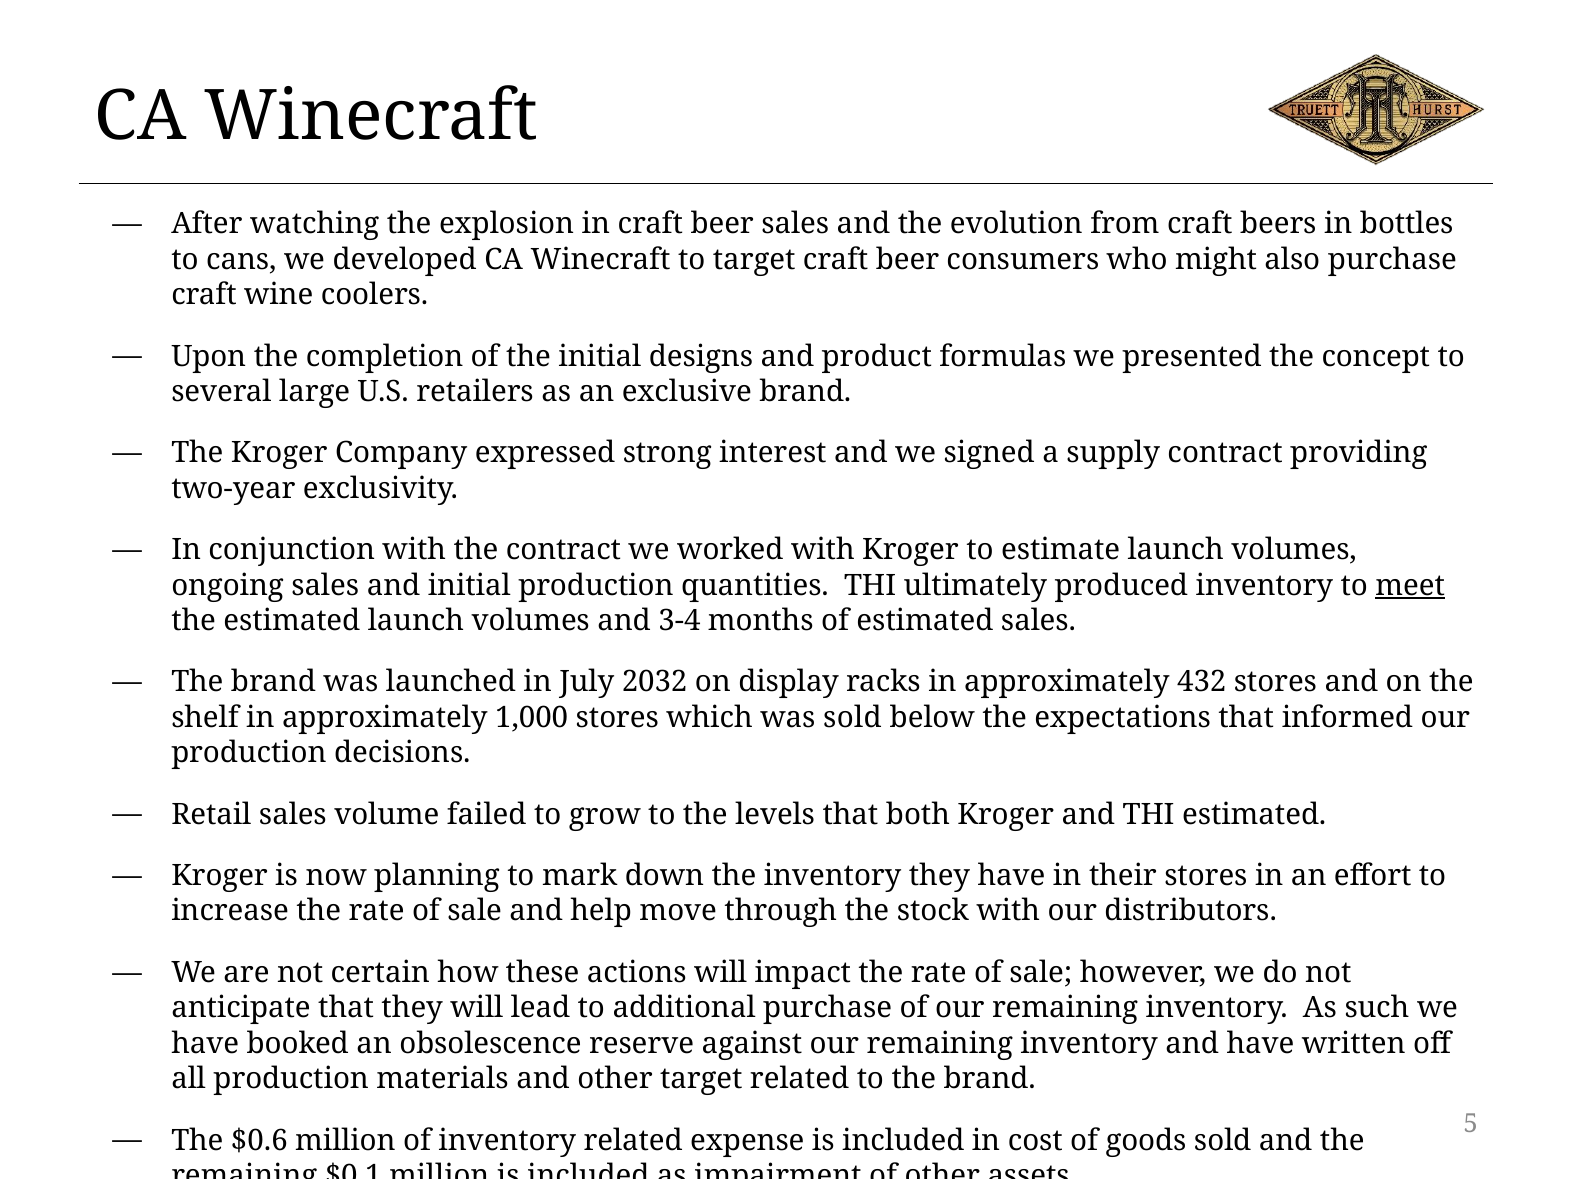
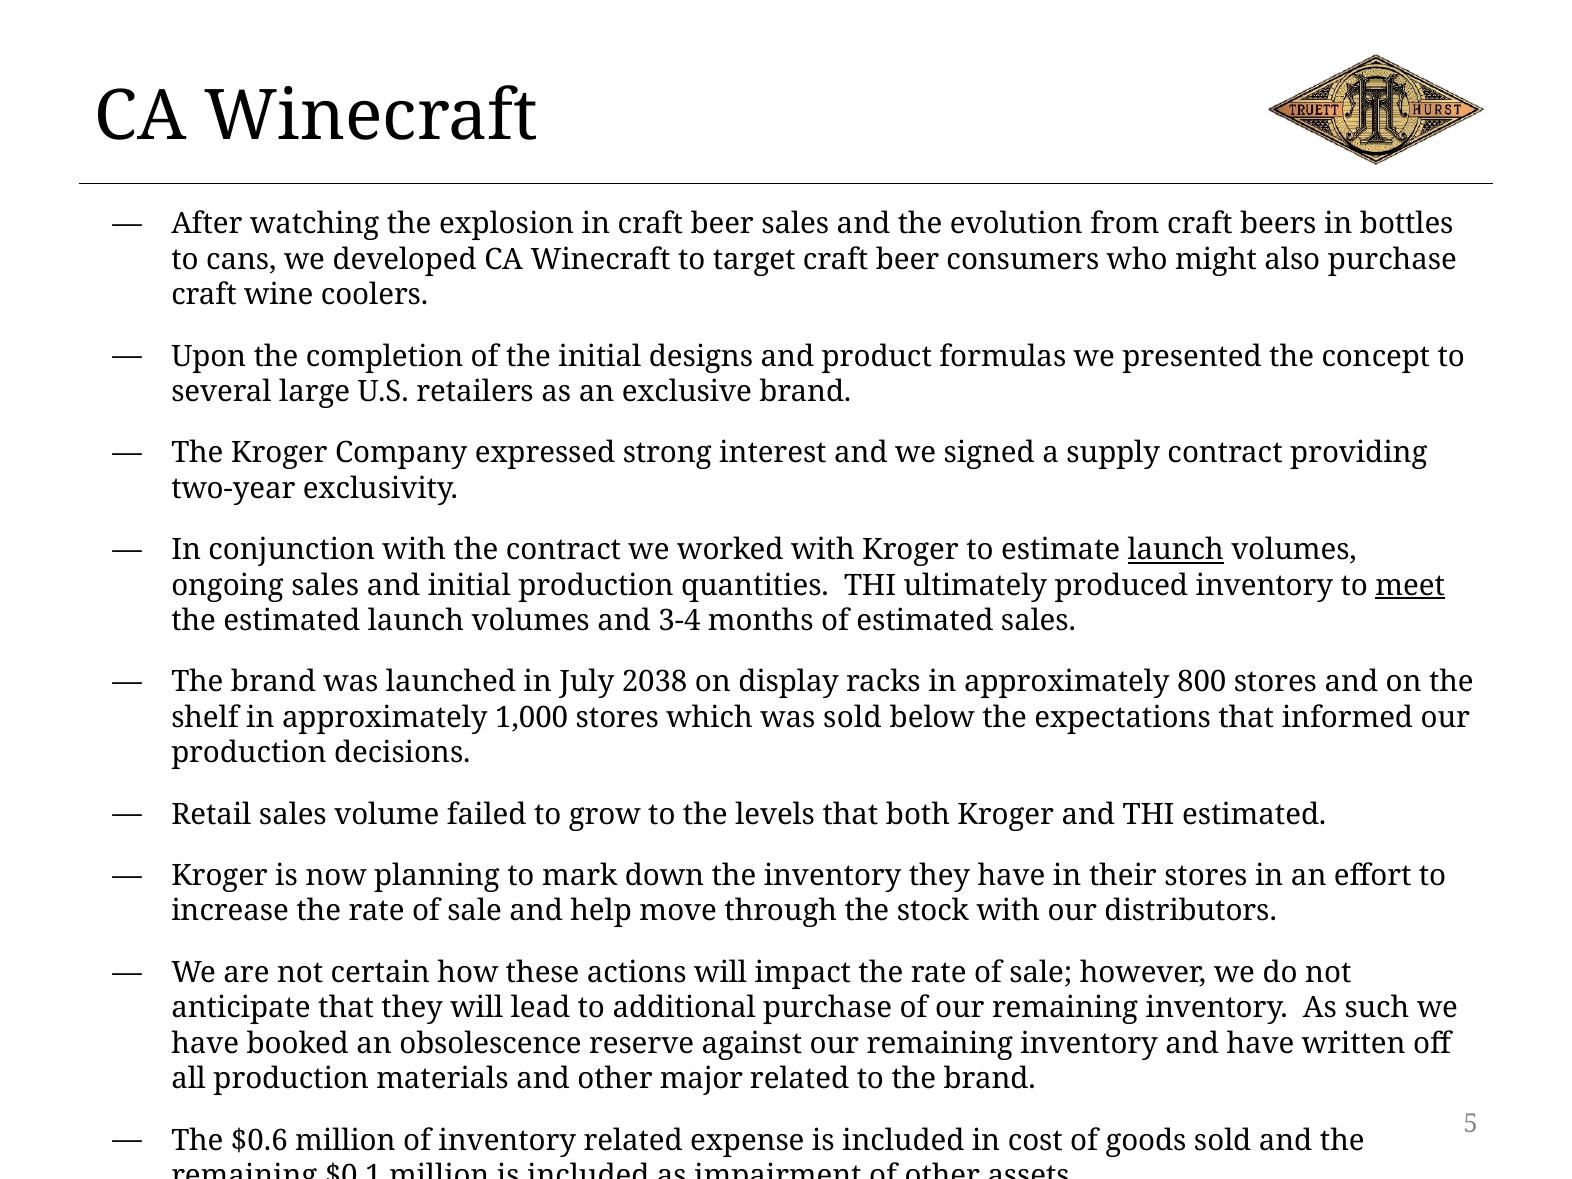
launch at (1176, 550) underline: none -> present
2032: 2032 -> 2038
432: 432 -> 800
other target: target -> major
